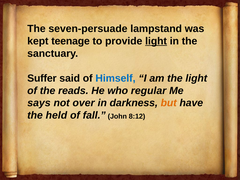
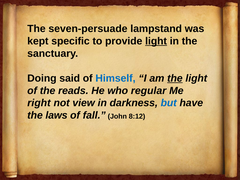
teenage: teenage -> specific
Suffer: Suffer -> Doing
the at (175, 78) underline: none -> present
says: says -> right
over: over -> view
but colour: orange -> blue
held: held -> laws
